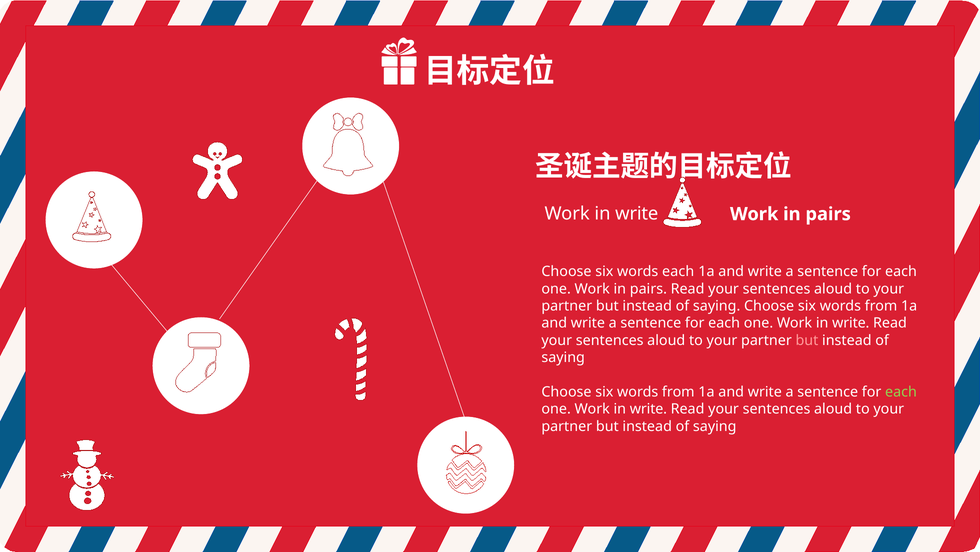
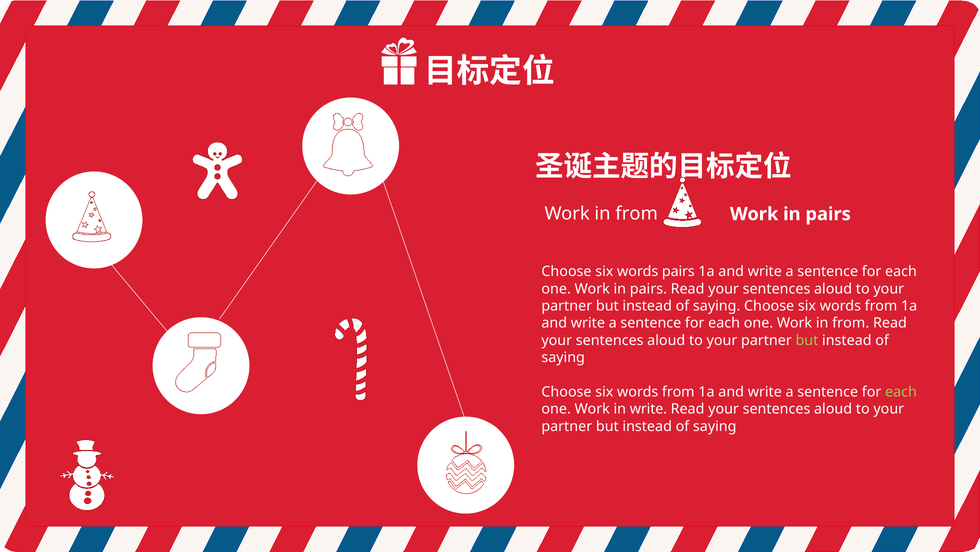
write at (637, 213): write -> from
words each: each -> pairs
write at (851, 323): write -> from
but at (807, 340) colour: pink -> light green
